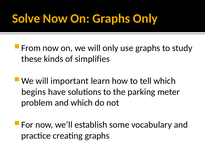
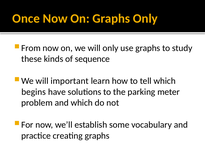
Solve: Solve -> Once
simplifies: simplifies -> sequence
